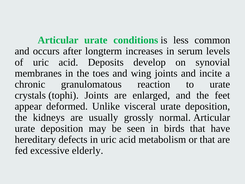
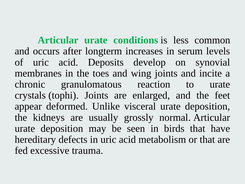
elderly: elderly -> trauma
